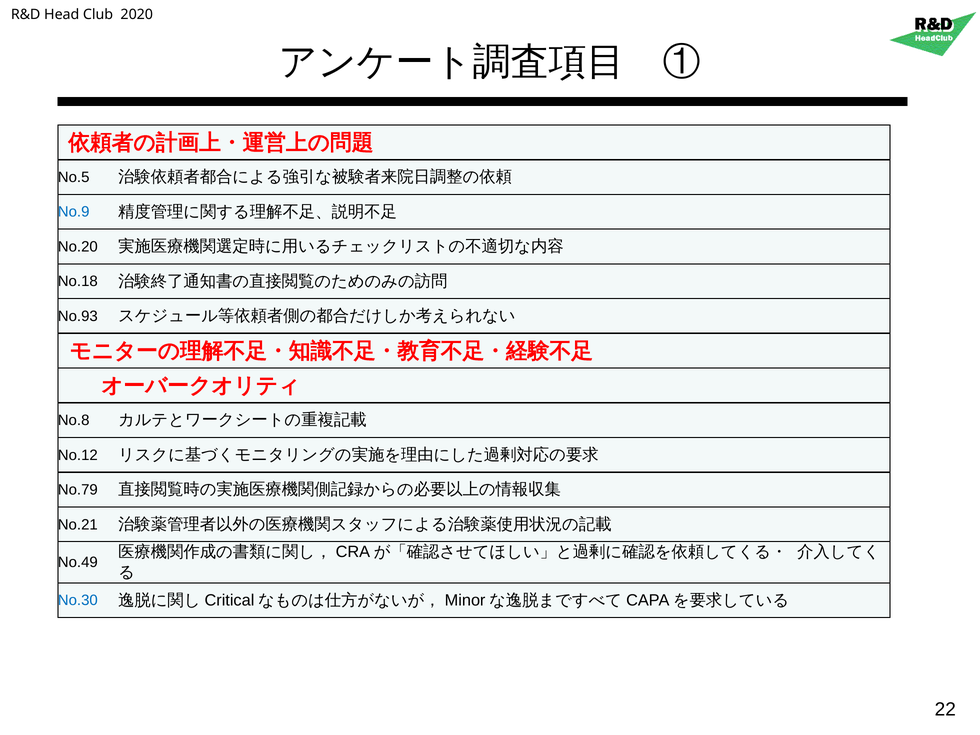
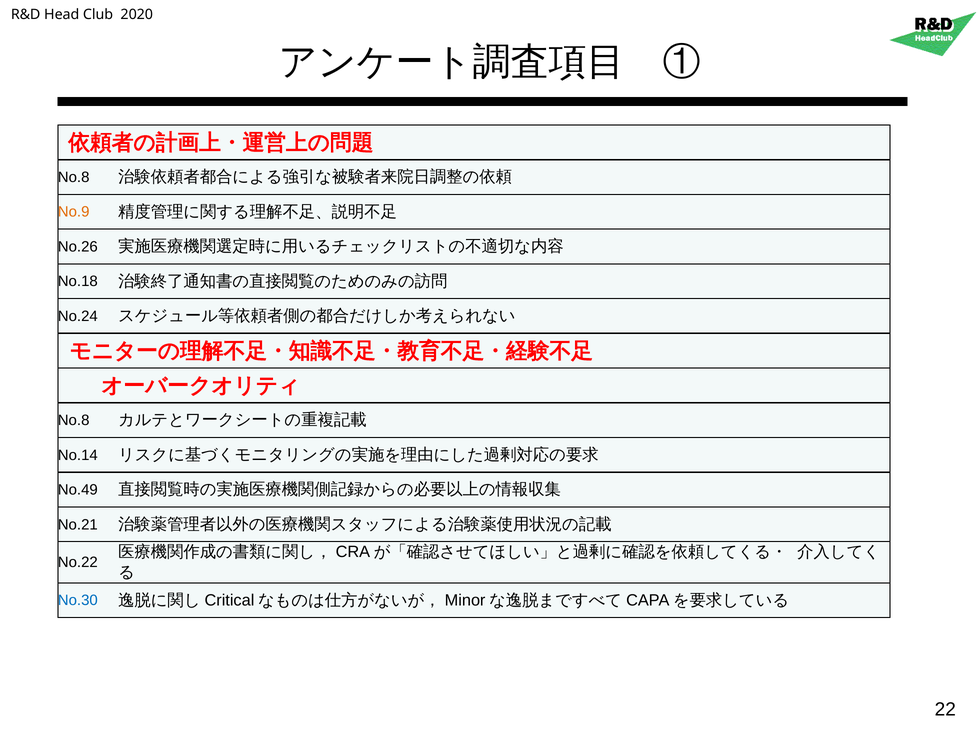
No.5 at (74, 177): No.5 -> No.8
No.9 colour: blue -> orange
No.20: No.20 -> No.26
No.93: No.93 -> No.24
No.12: No.12 -> No.14
No.79: No.79 -> No.49
No.49: No.49 -> No.22
